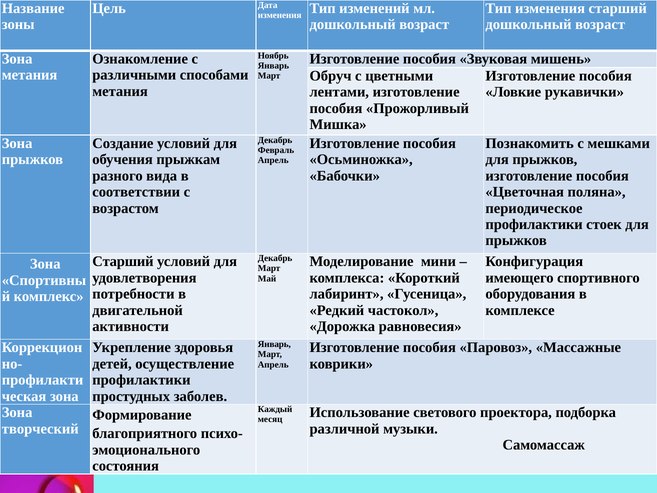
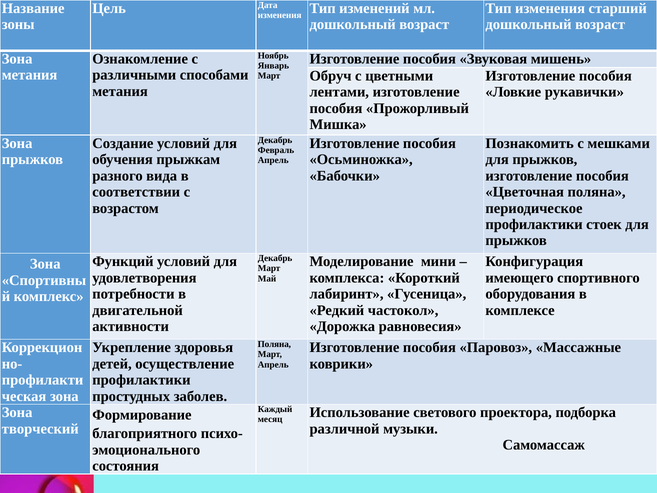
Старший at (123, 261): Старший -> Функций
Январь at (274, 344): Январь -> Поляна
